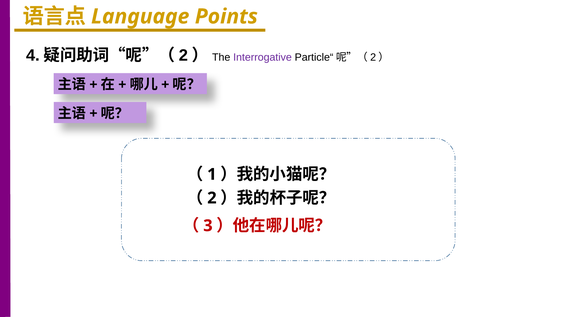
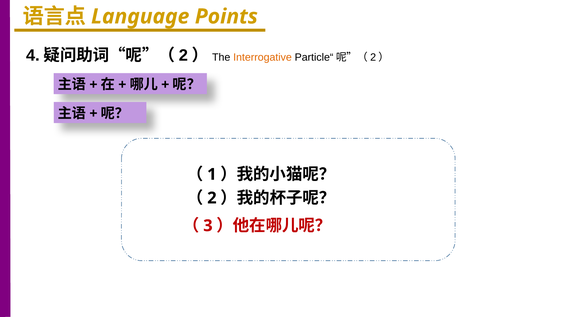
Interrogative colour: purple -> orange
